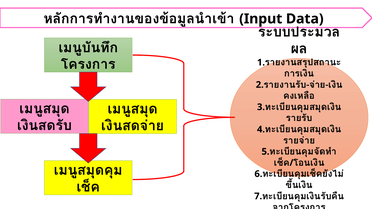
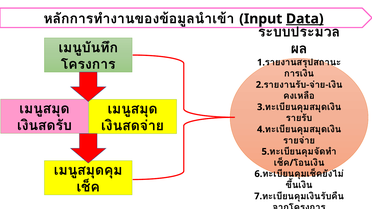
Data underline: none -> present
